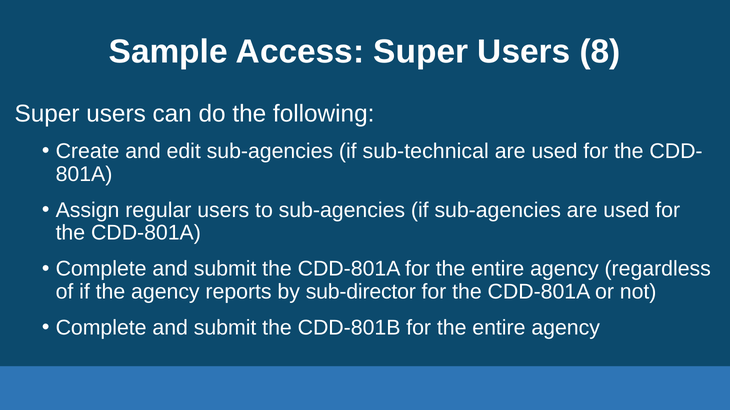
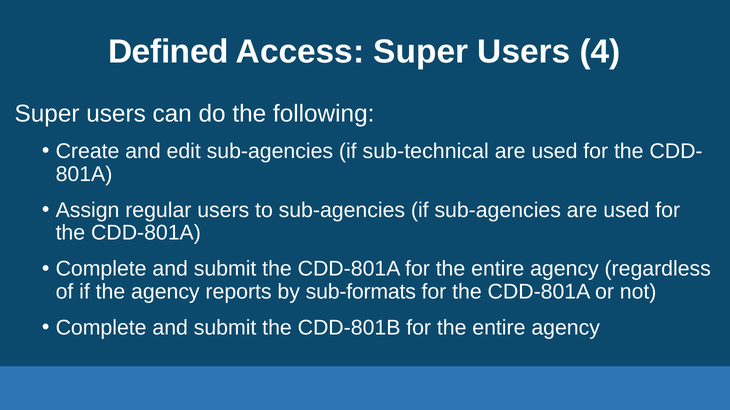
Sample: Sample -> Defined
8: 8 -> 4
sub-director: sub-director -> sub-formats
